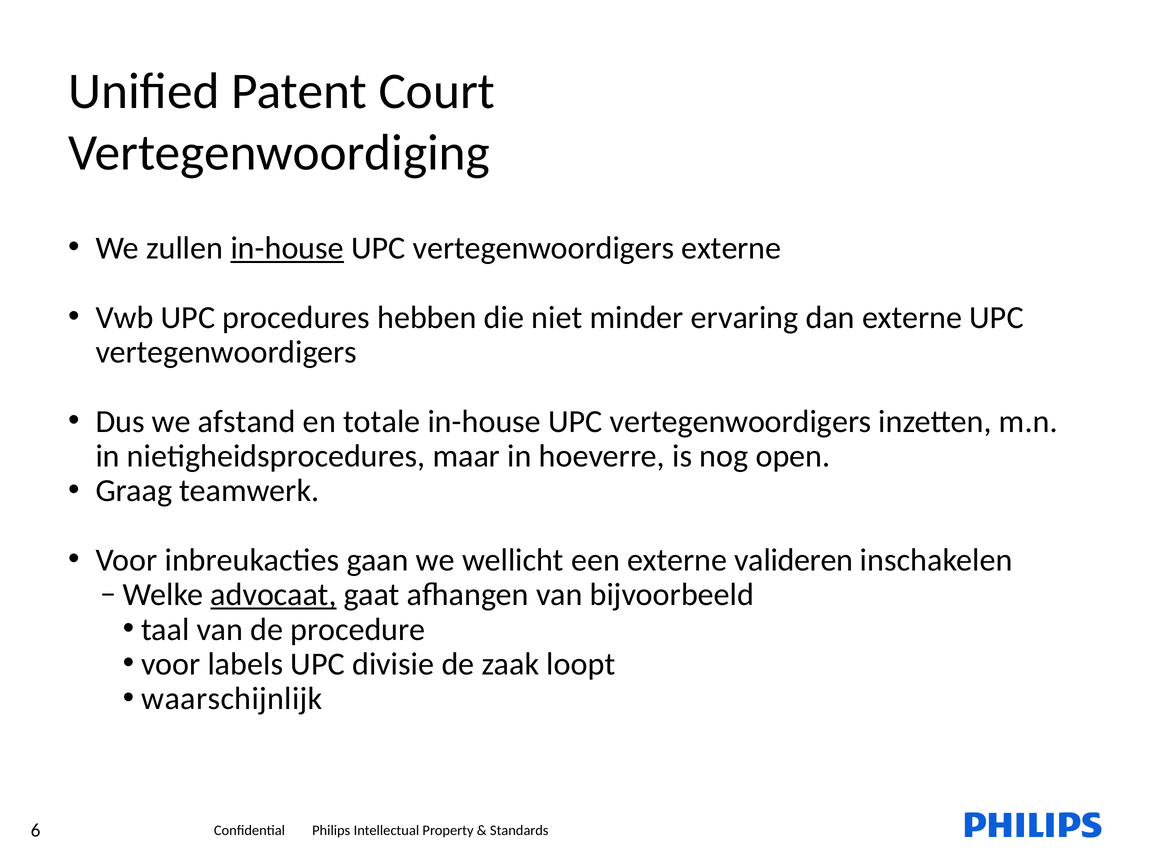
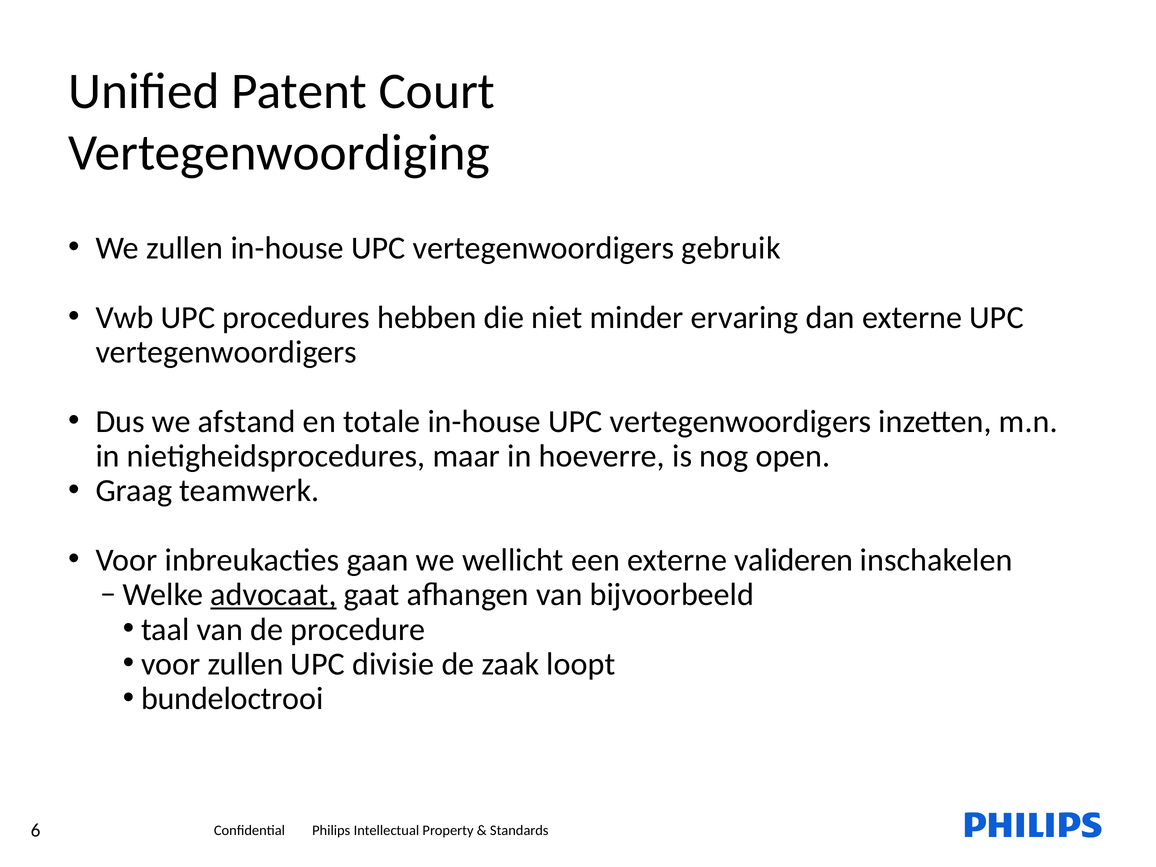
in-house at (287, 248) underline: present -> none
vertegenwoordigers externe: externe -> gebruik
voor labels: labels -> zullen
waarschijnlijk: waarschijnlijk -> bundeloctrooi
